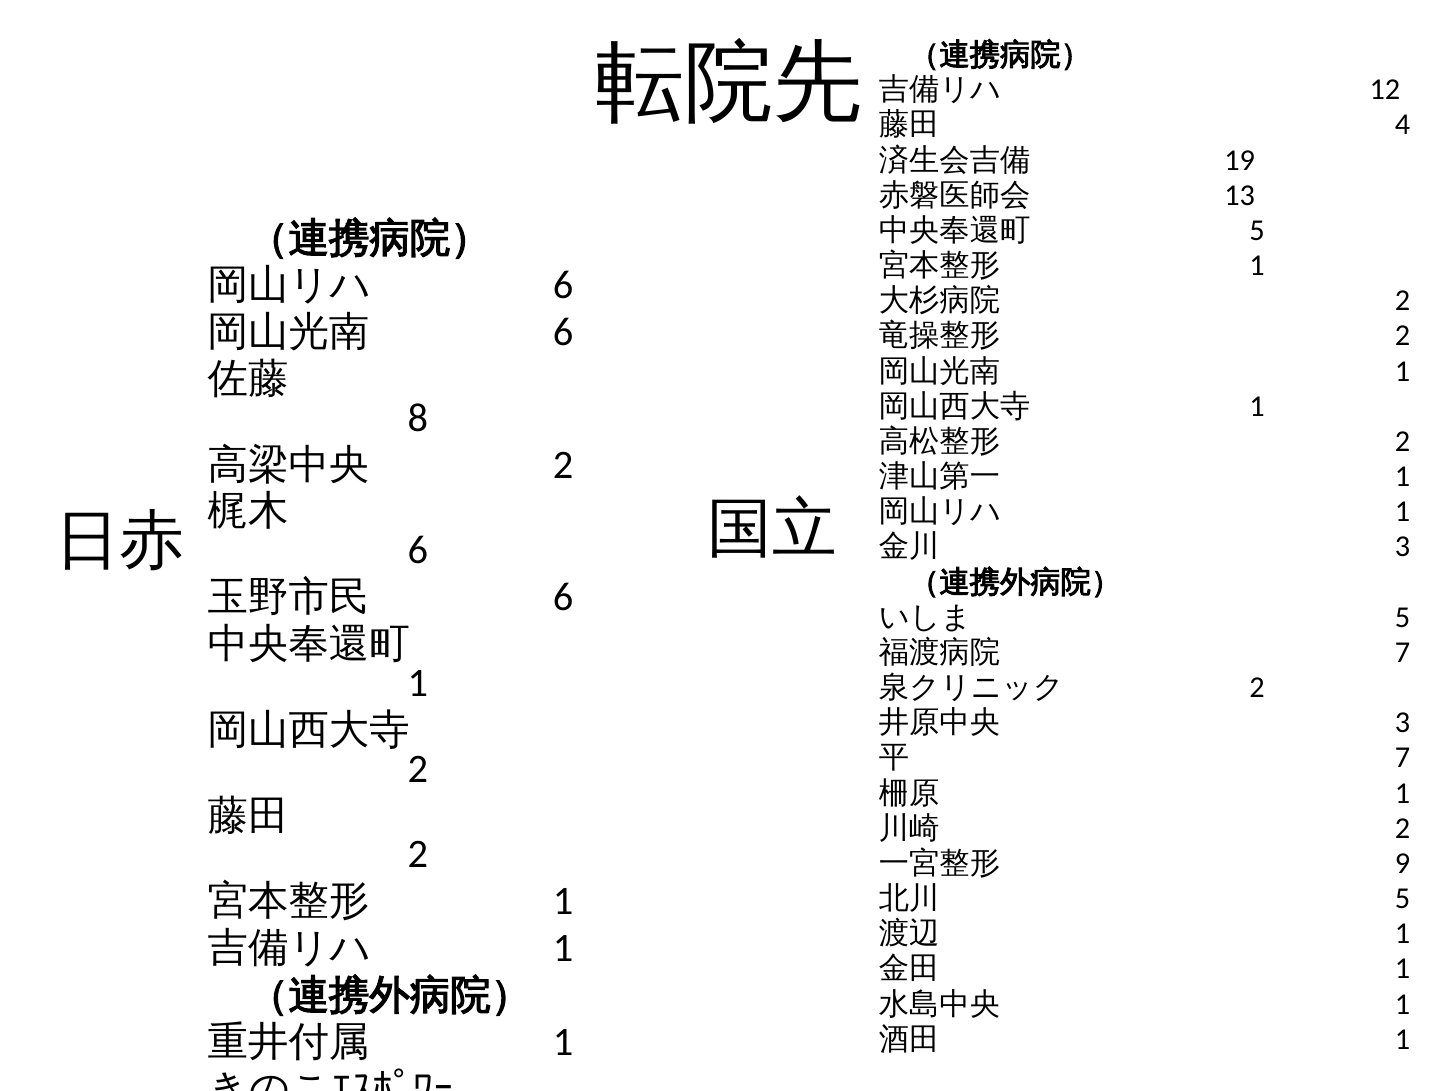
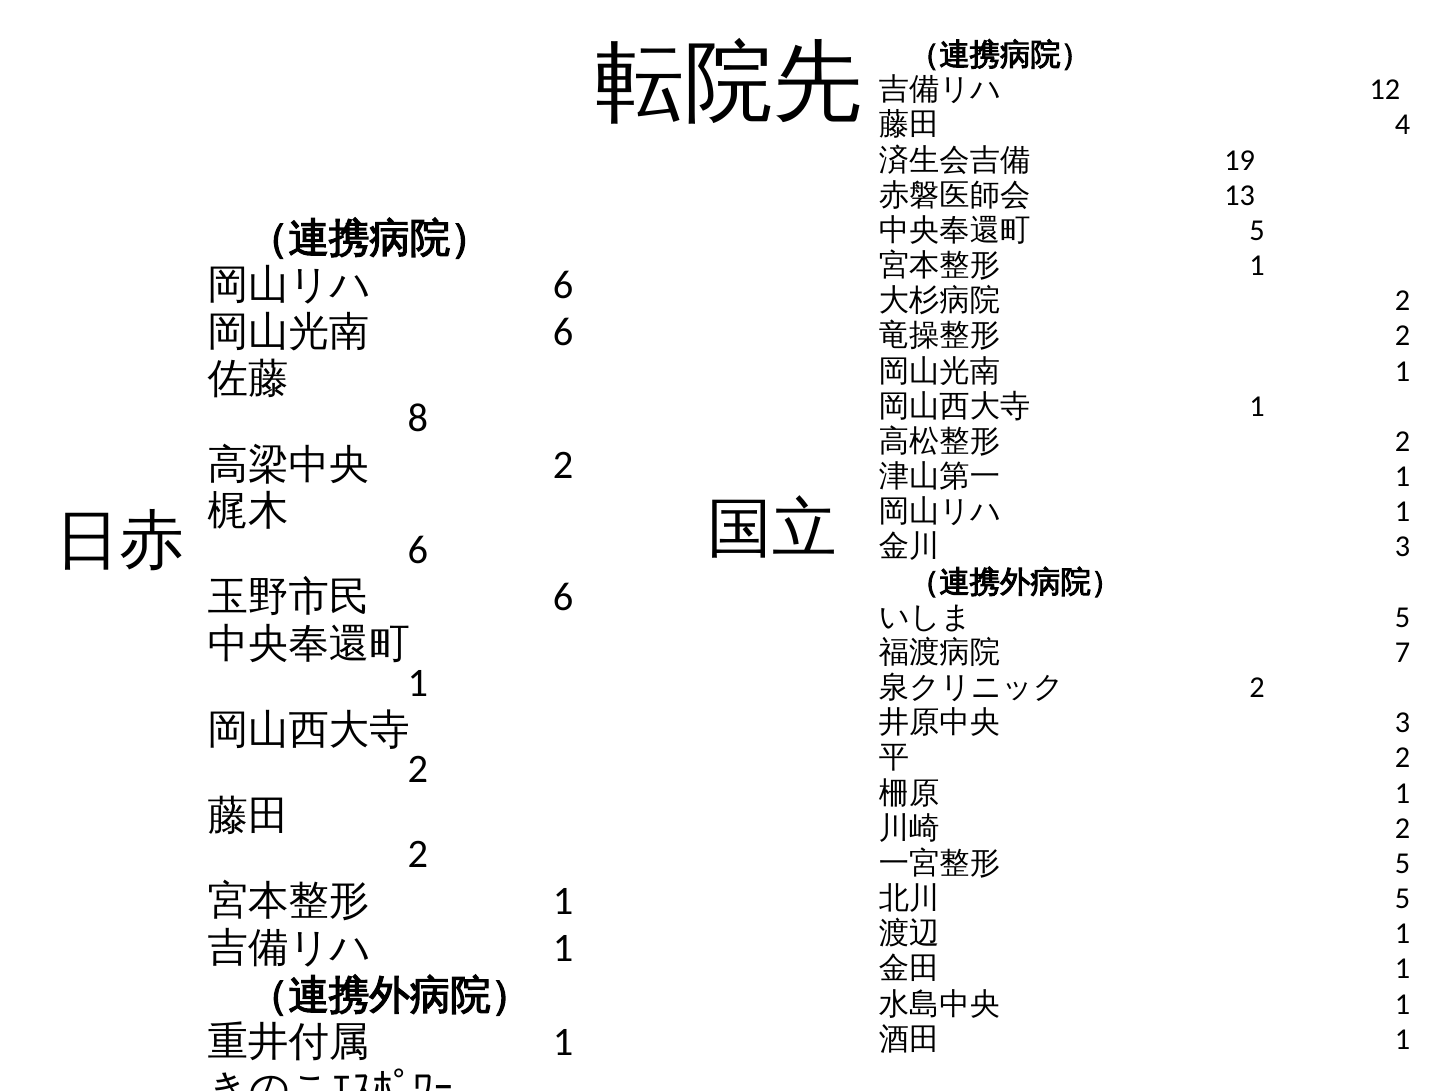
7 at (1403, 758): 7 -> 2
9 at (1403, 863): 9 -> 5
